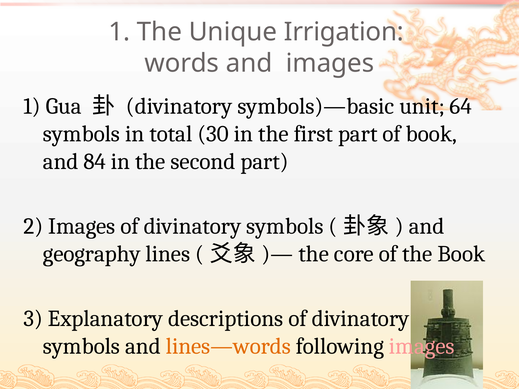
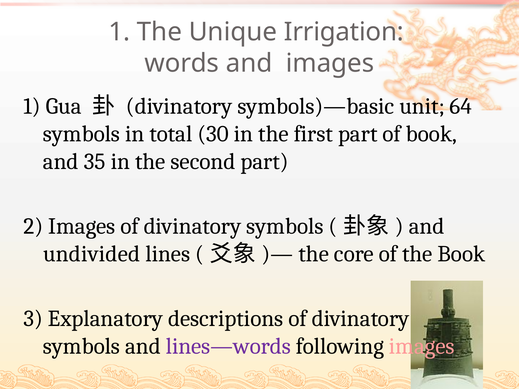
84: 84 -> 35
geography: geography -> undivided
lines—words colour: orange -> purple
